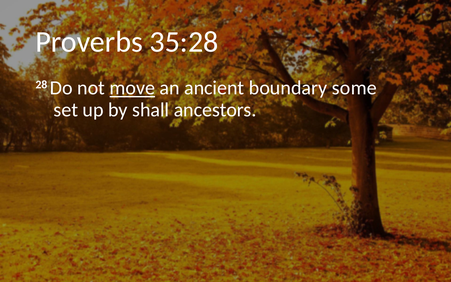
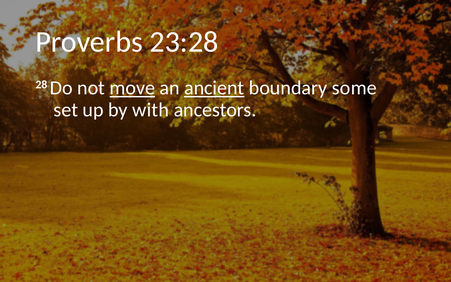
35:28: 35:28 -> 23:28
ancient underline: none -> present
shall: shall -> with
